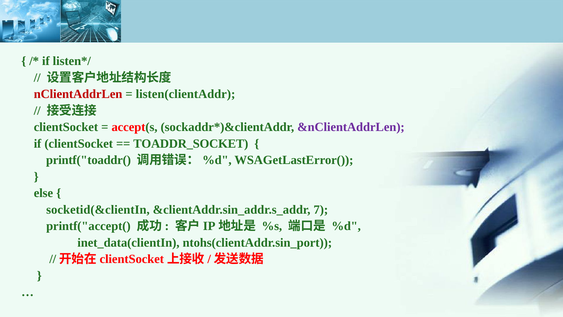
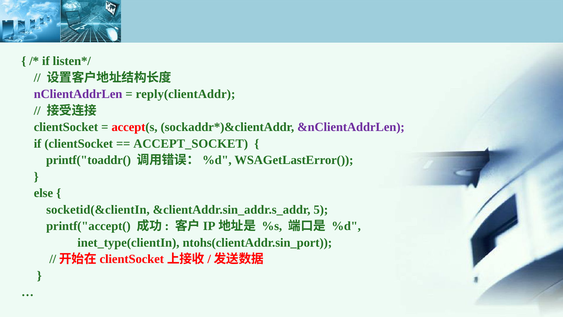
nClientAddrLen colour: red -> purple
listen(clientAddr: listen(clientAddr -> reply(clientAddr
TOADDR_SOCKET: TOADDR_SOCKET -> ACCEPT_SOCKET
7: 7 -> 5
inet_data(clientIn: inet_data(clientIn -> inet_type(clientIn
